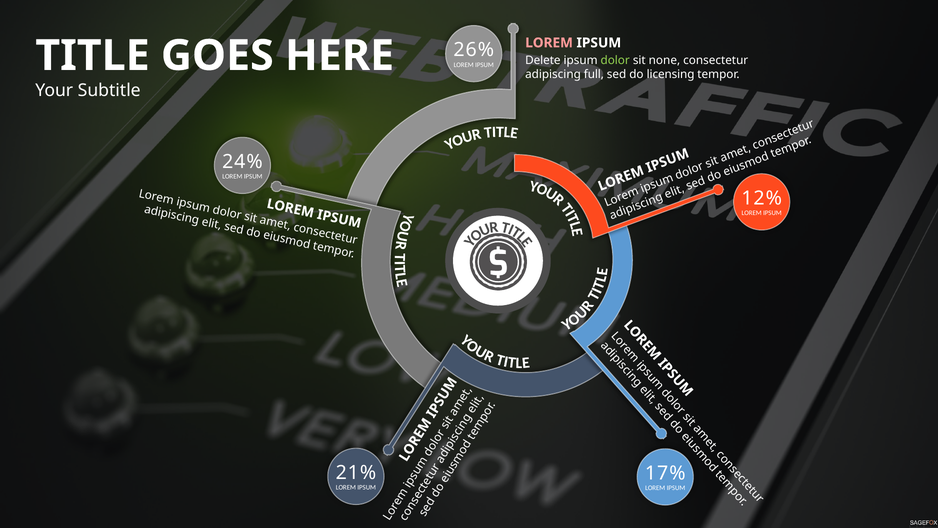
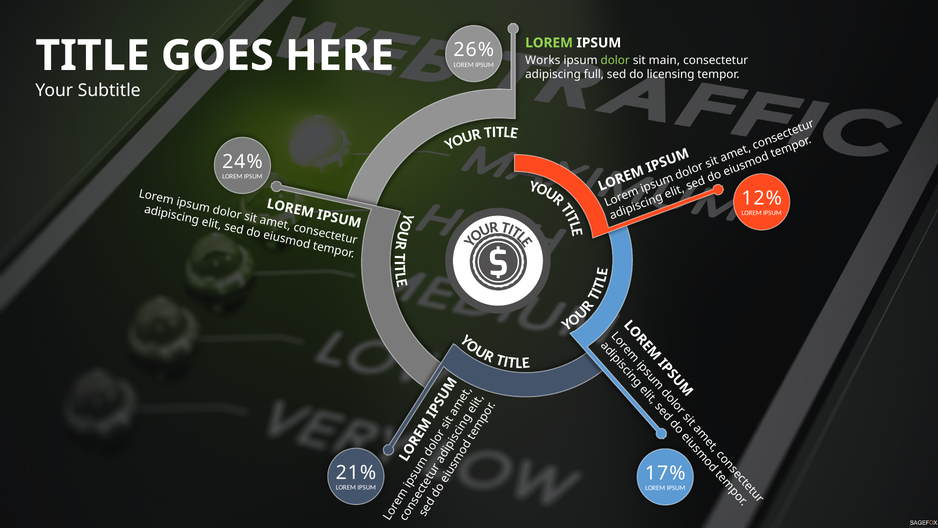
LOREM at (549, 43) colour: pink -> light green
Delete: Delete -> Works
none: none -> main
